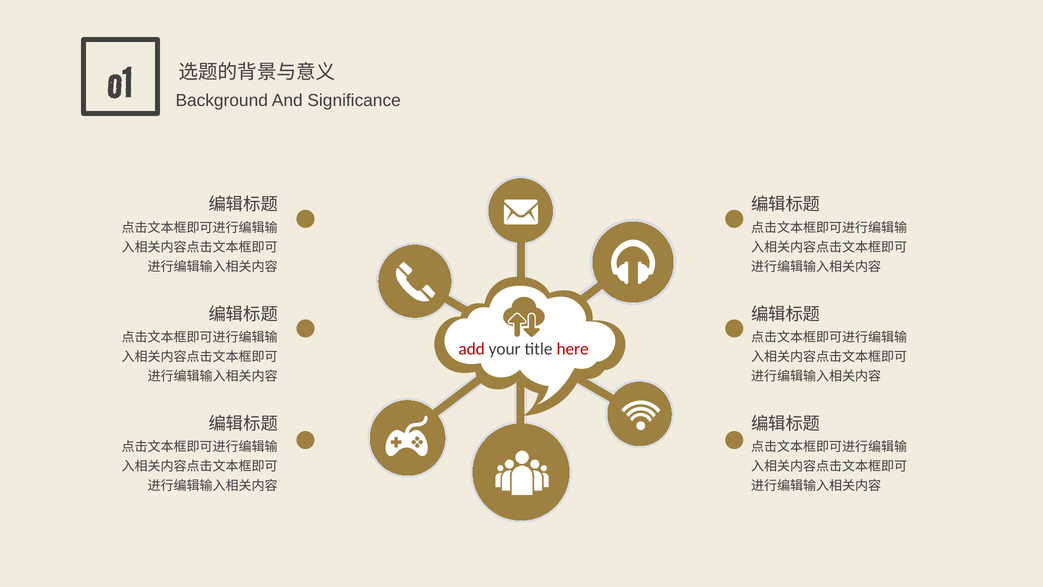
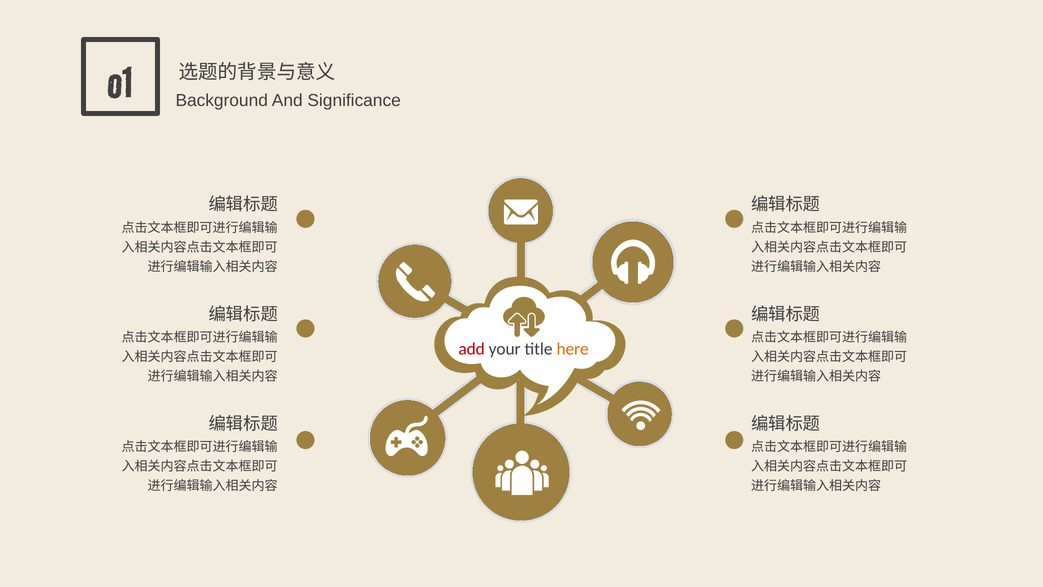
here colour: red -> orange
